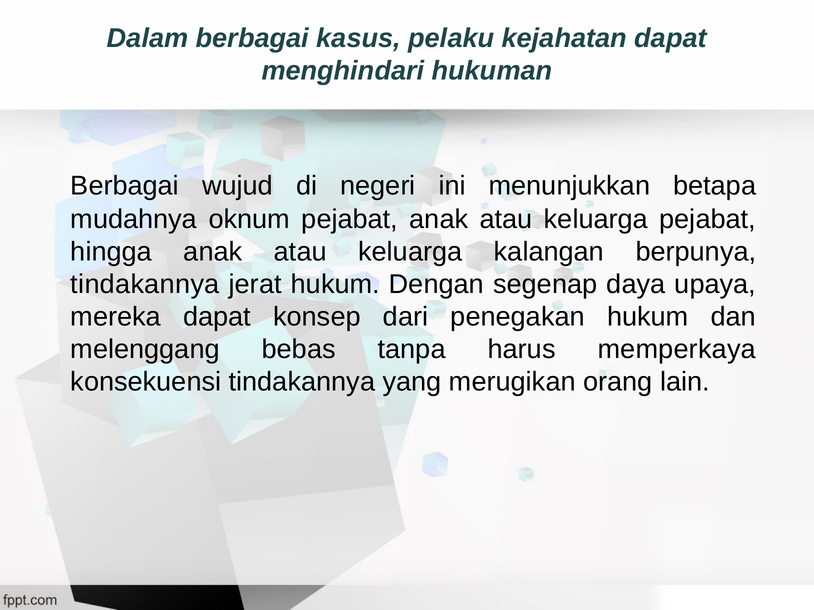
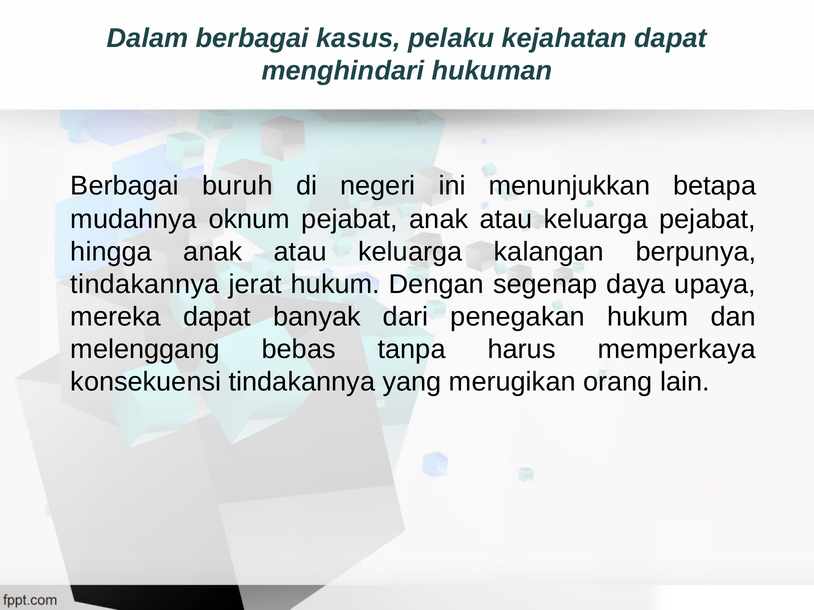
wujud: wujud -> buruh
konsep: konsep -> banyak
